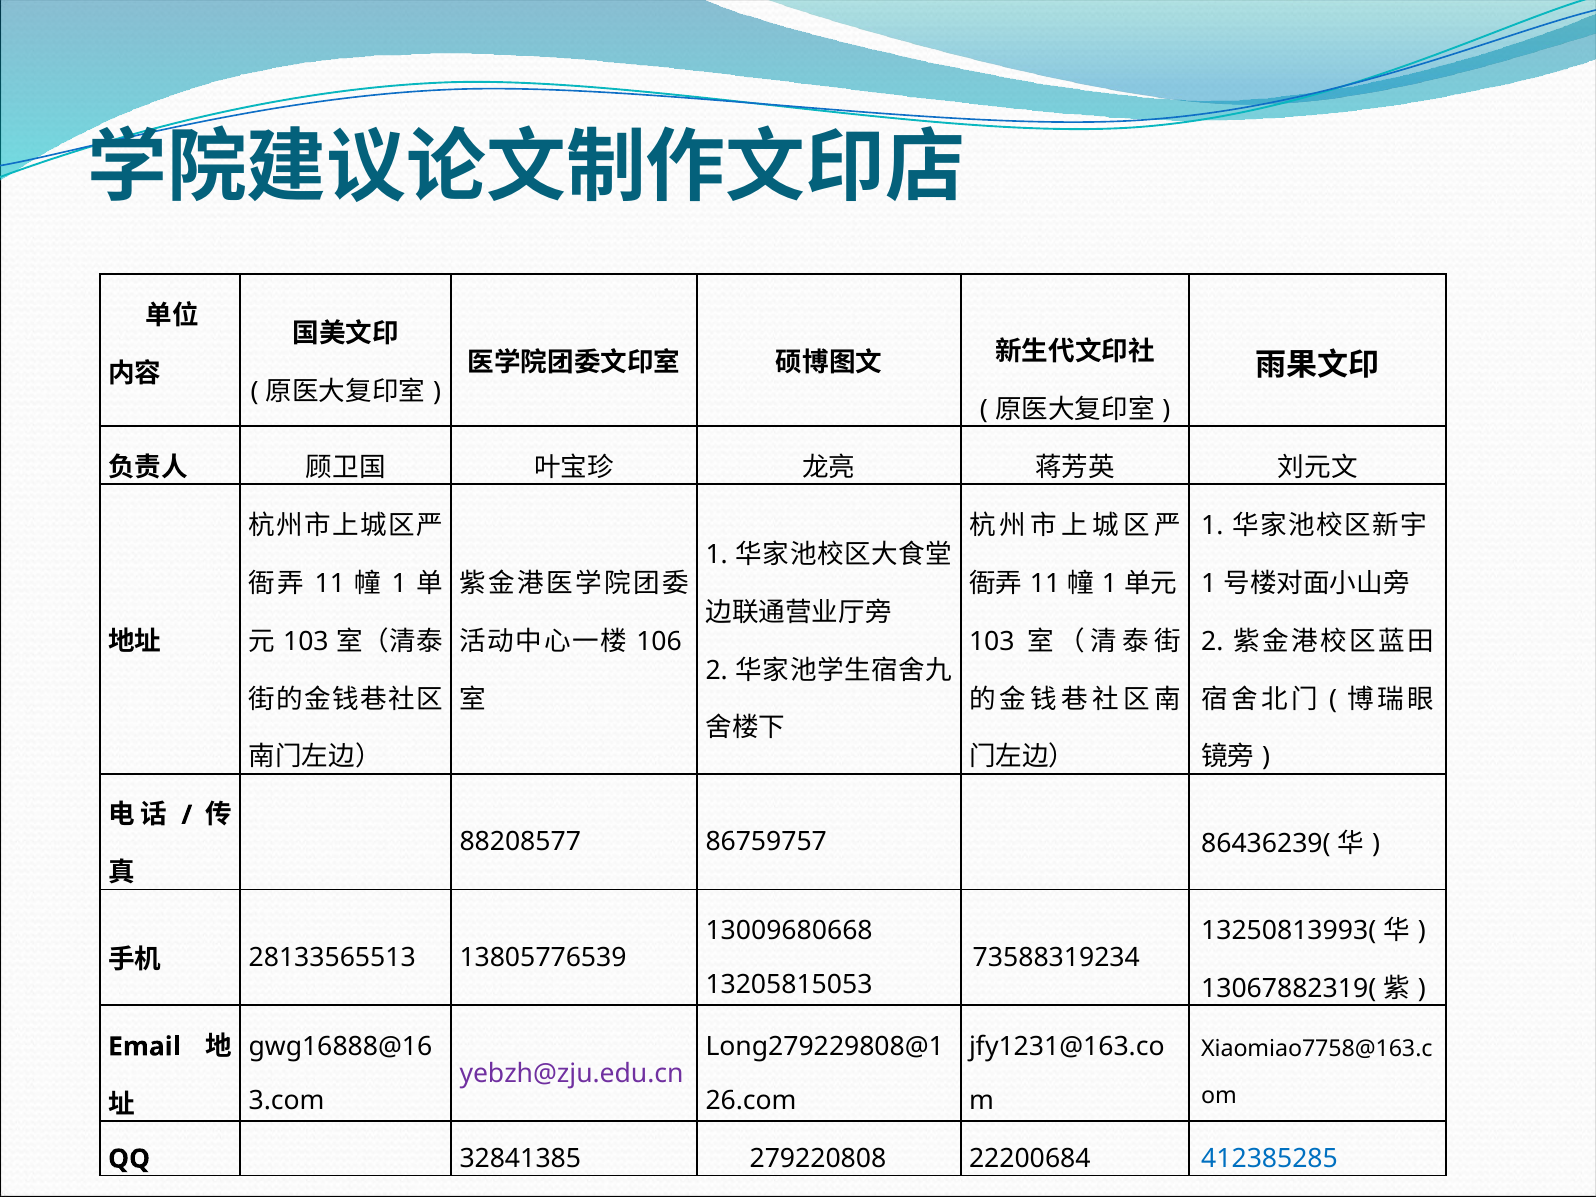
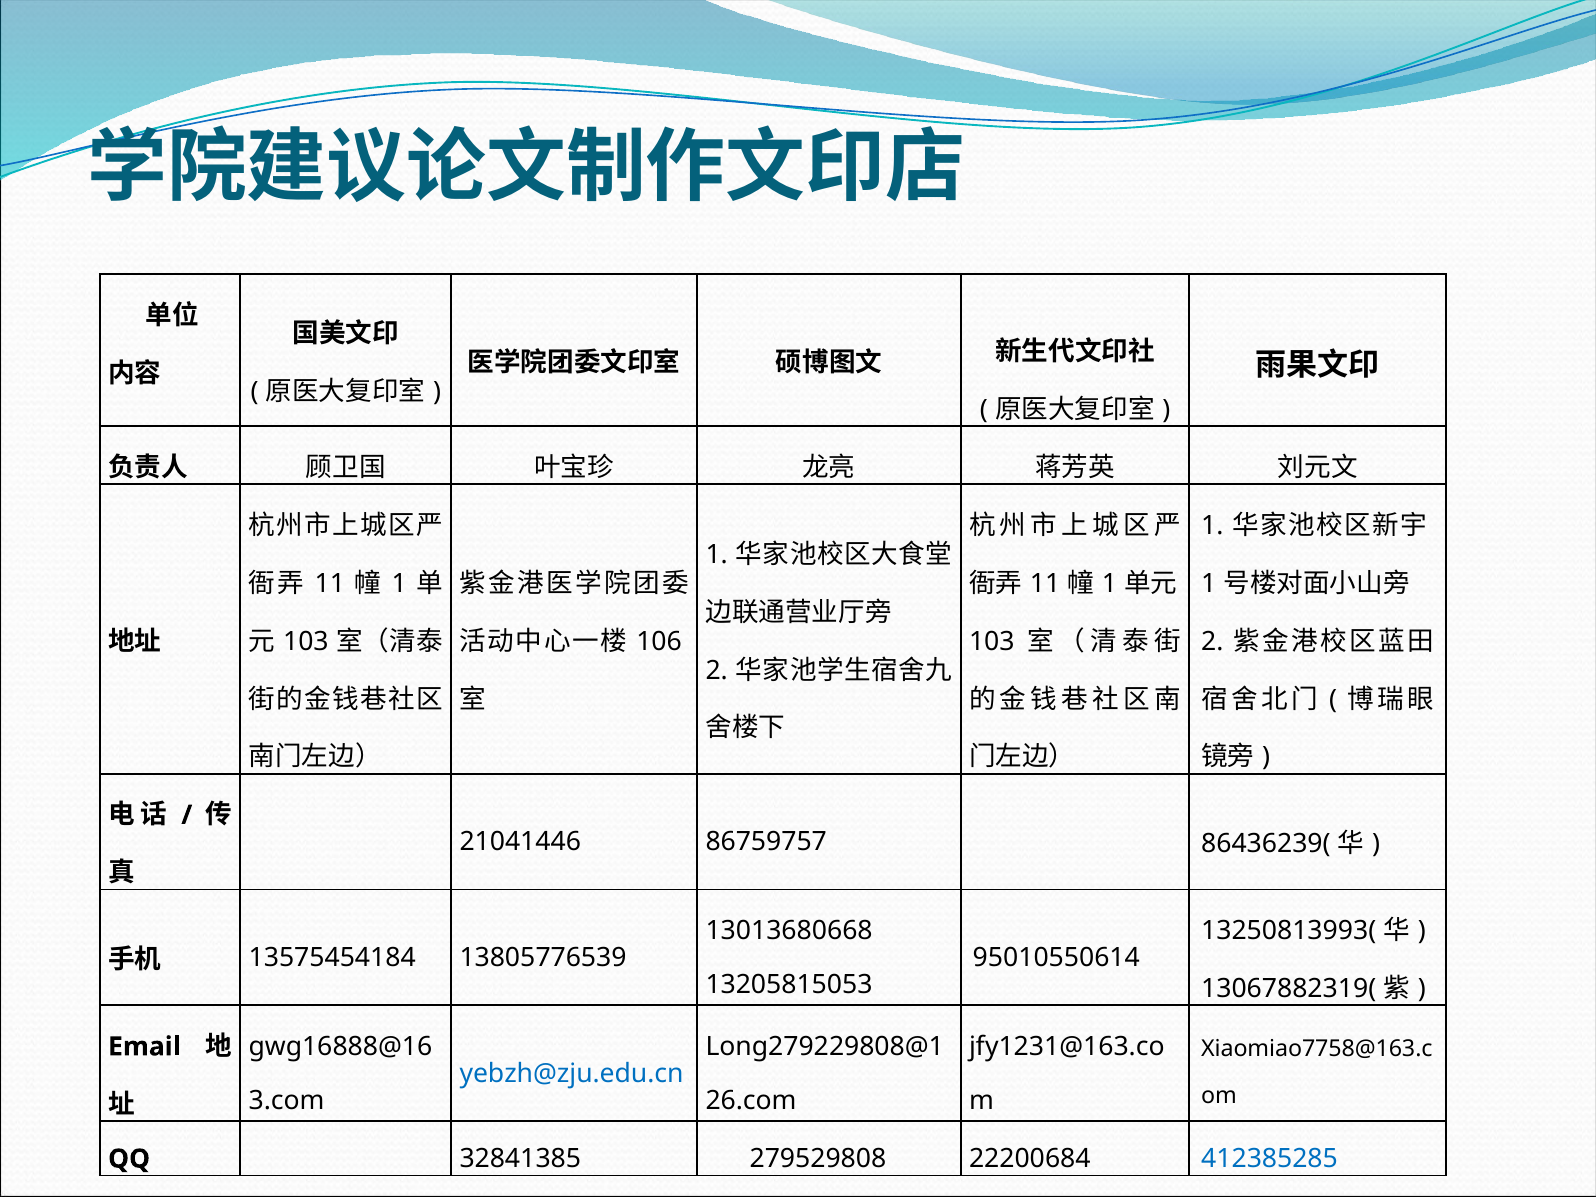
88208577: 88208577 -> 21041446
13009680668: 13009680668 -> 13013680668
28133565513: 28133565513 -> 13575454184
73588319234: 73588319234 -> 95010550614
yebzh@zju.edu.cn colour: purple -> blue
279220808: 279220808 -> 279529808
